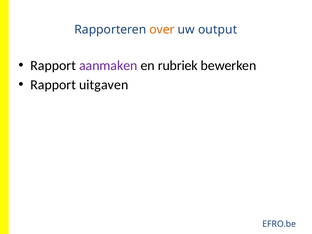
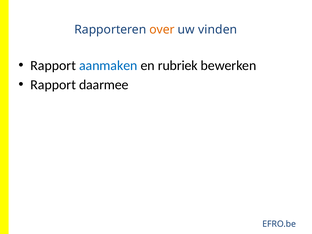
output: output -> vinden
aanmaken colour: purple -> blue
uitgaven: uitgaven -> daarmee
